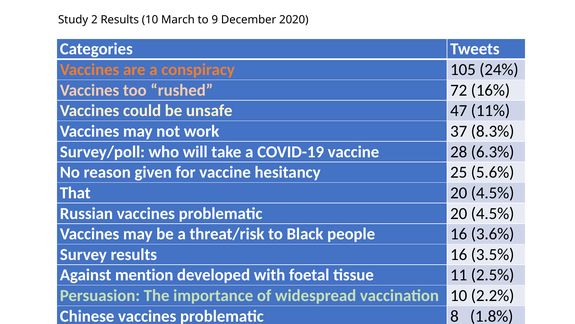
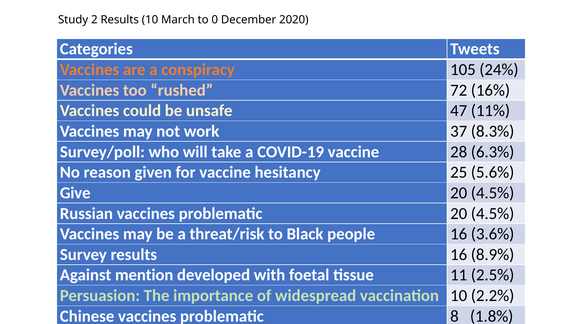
9: 9 -> 0
That: That -> Give
3.5%: 3.5% -> 8.9%
